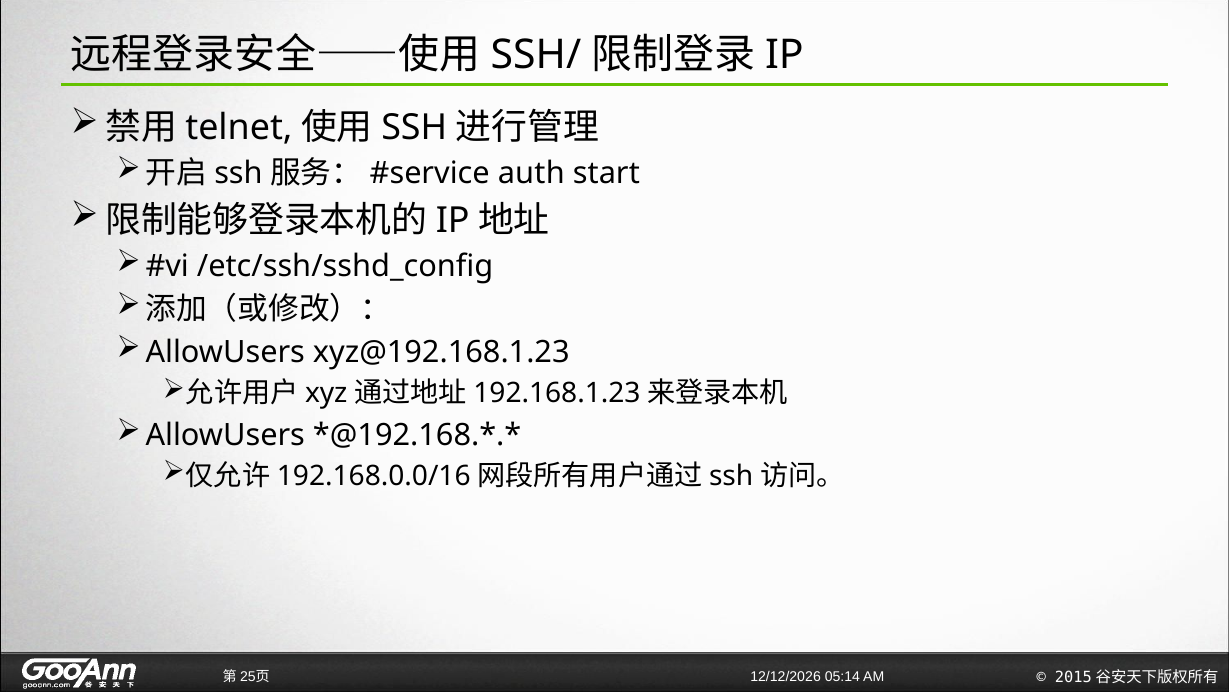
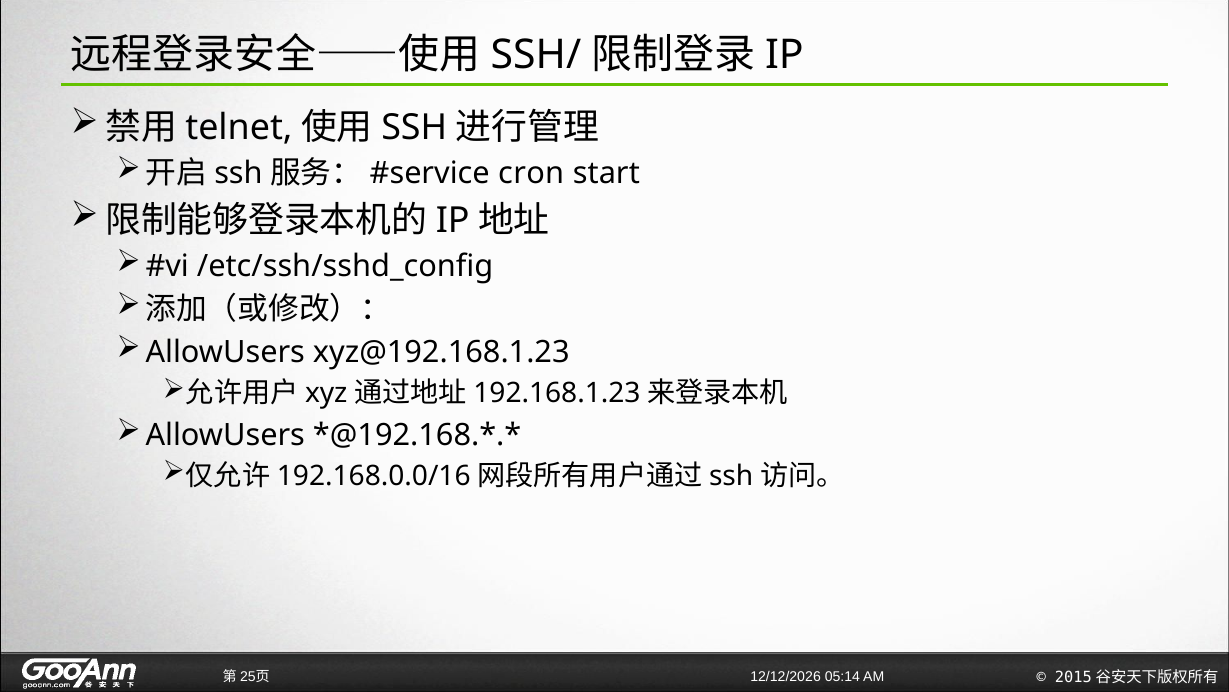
auth: auth -> cron
